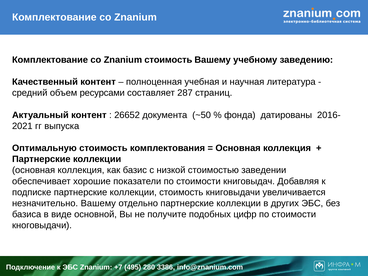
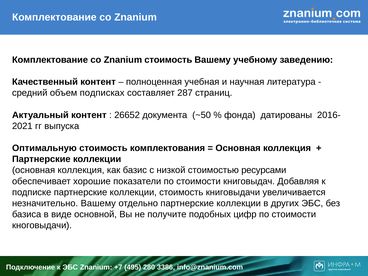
ресурсами: ресурсами -> подписках
заведении: заведении -> ресурсами
